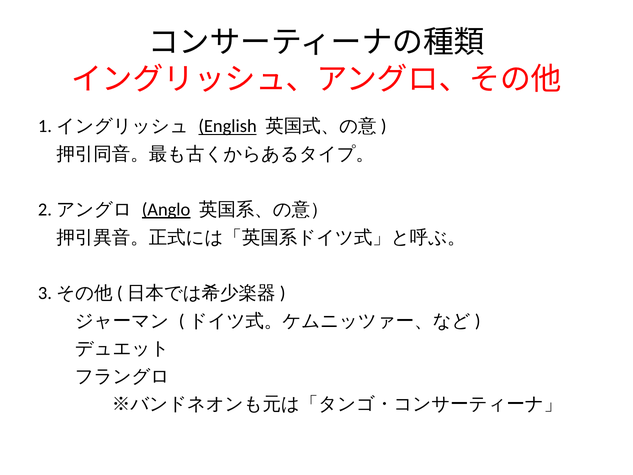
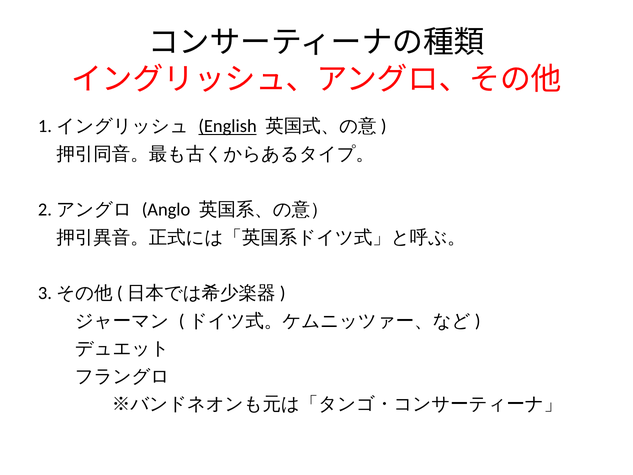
Anglo underline: present -> none
